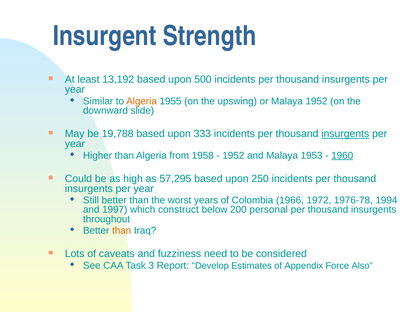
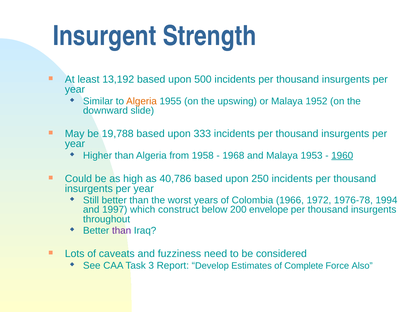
insurgents at (345, 134) underline: present -> none
1952 at (233, 155): 1952 -> 1968
57,295: 57,295 -> 40,786
personal: personal -> envelope
than at (122, 231) colour: orange -> purple
Appendix: Appendix -> Complete
